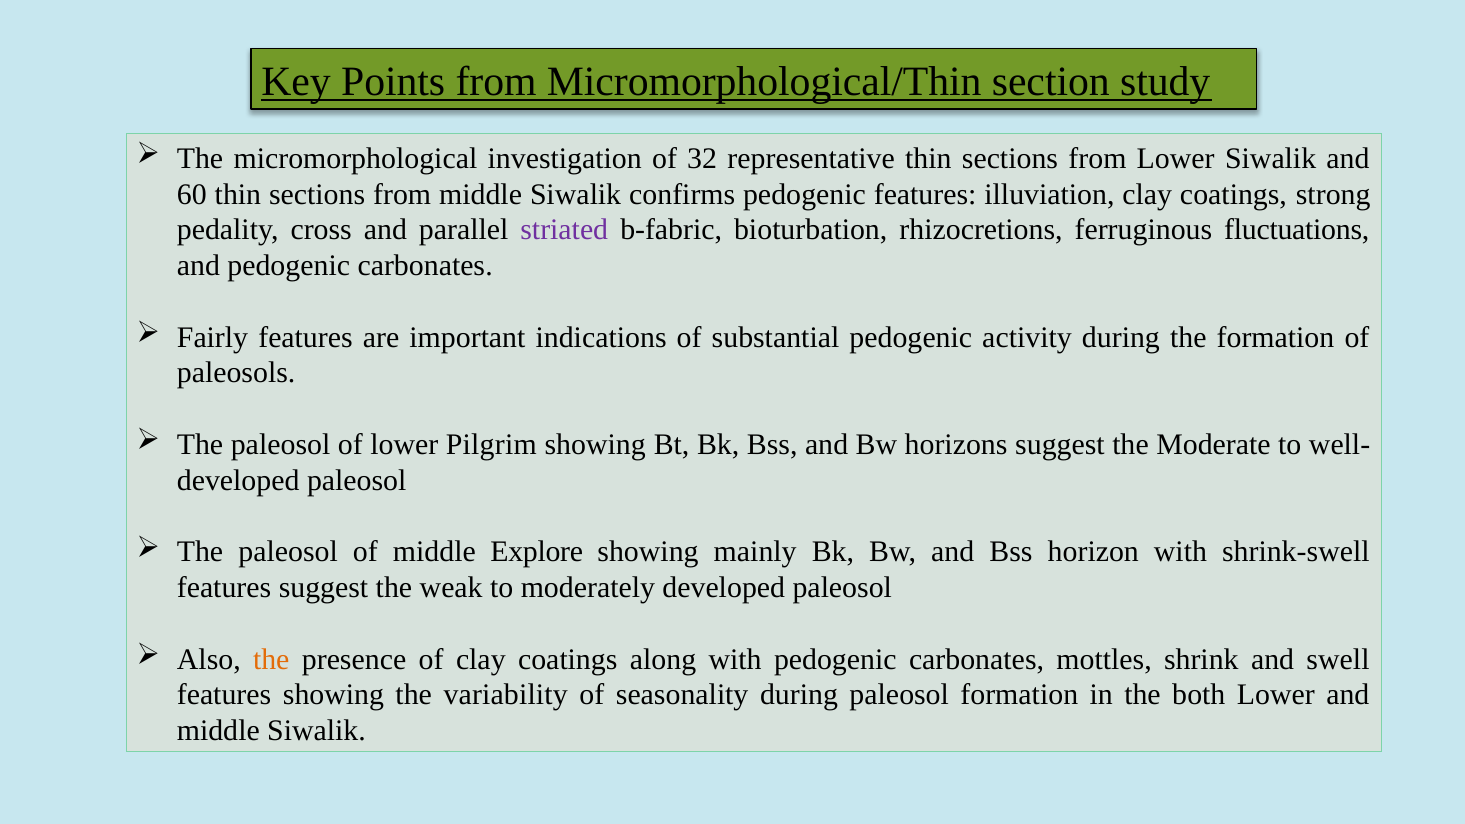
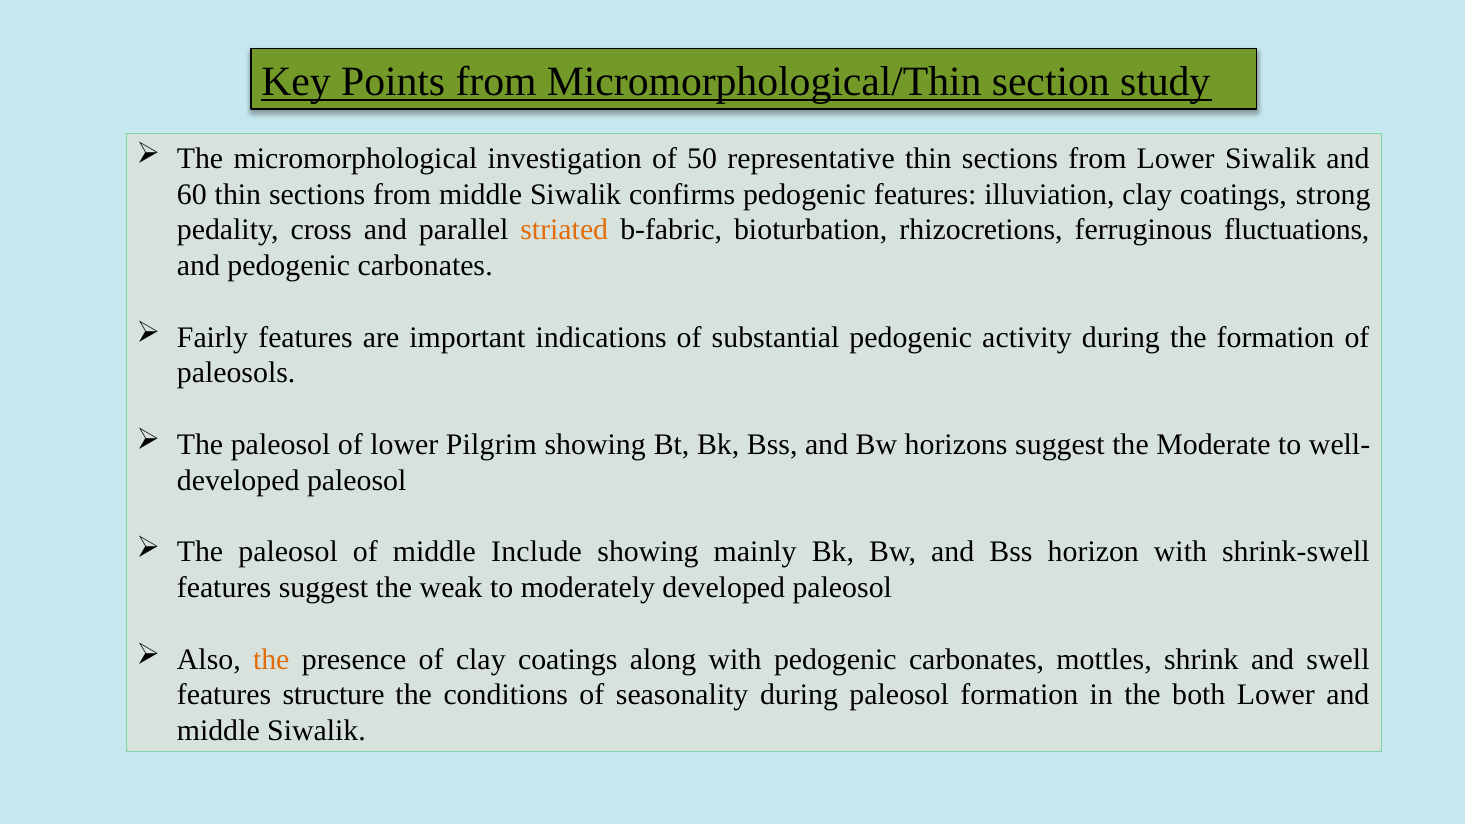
32: 32 -> 50
striated colour: purple -> orange
Explore: Explore -> Include
features showing: showing -> structure
variability: variability -> conditions
